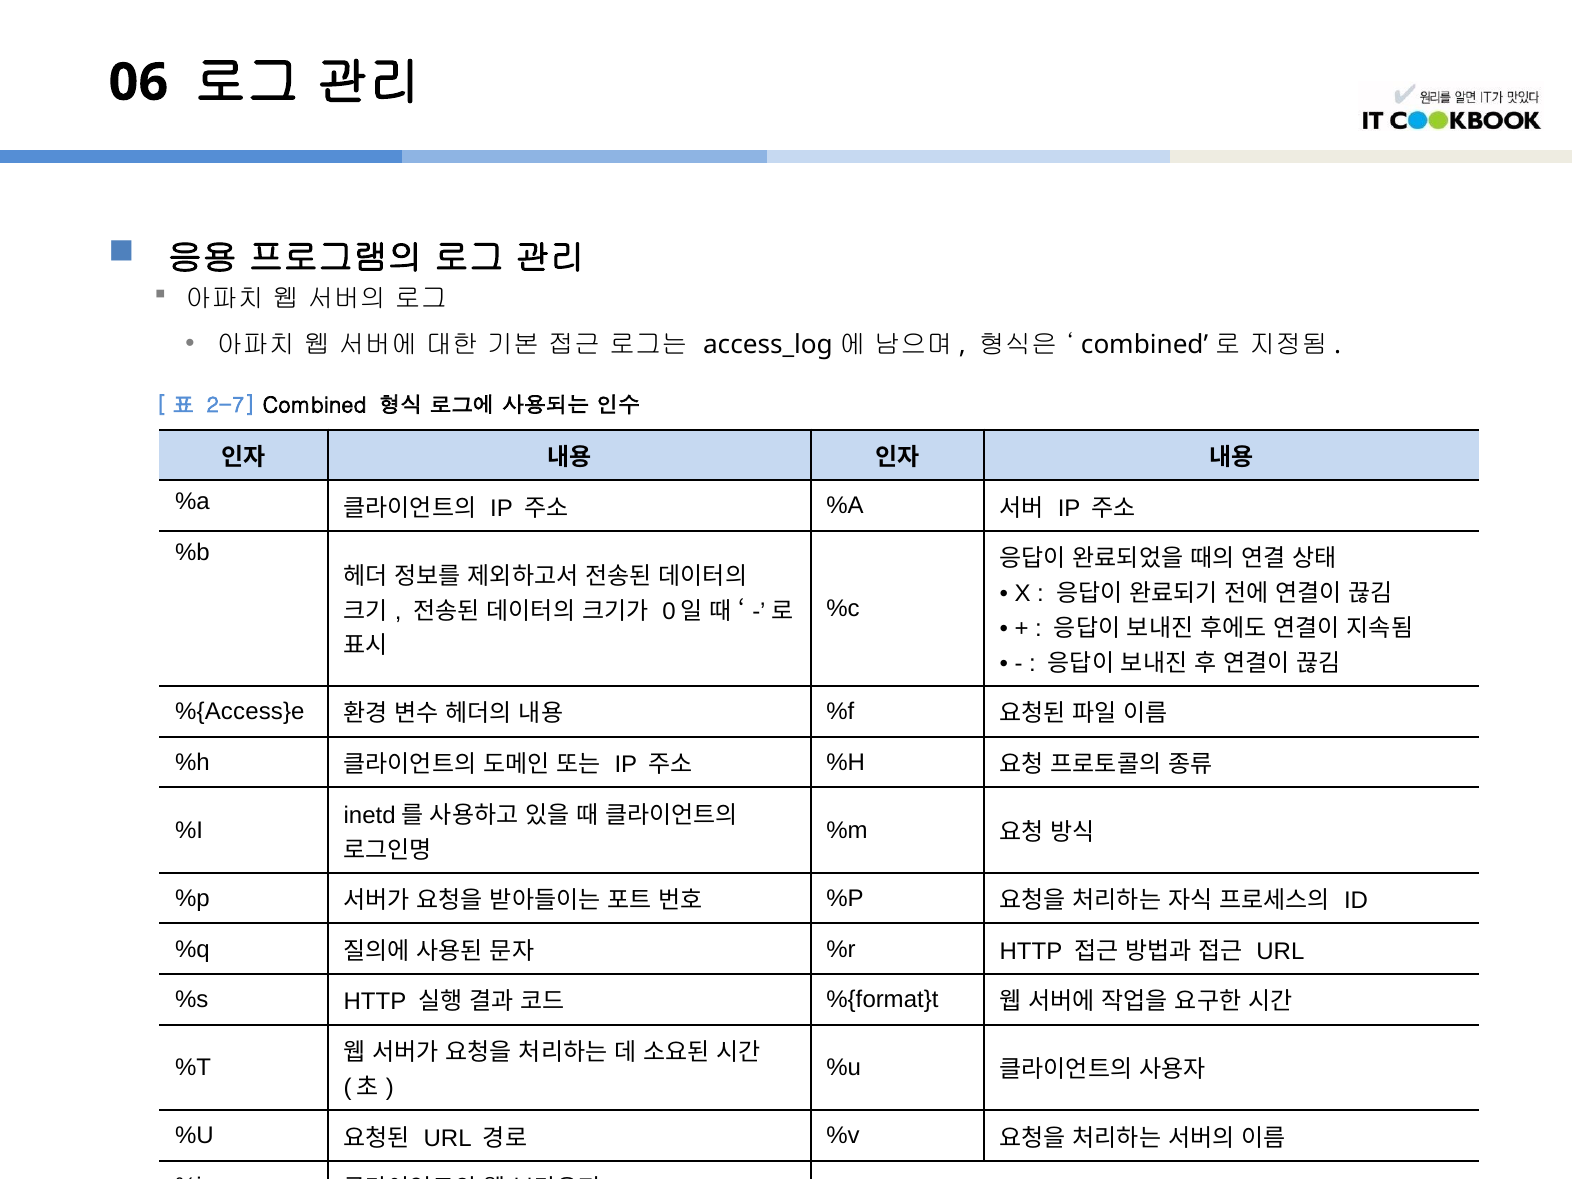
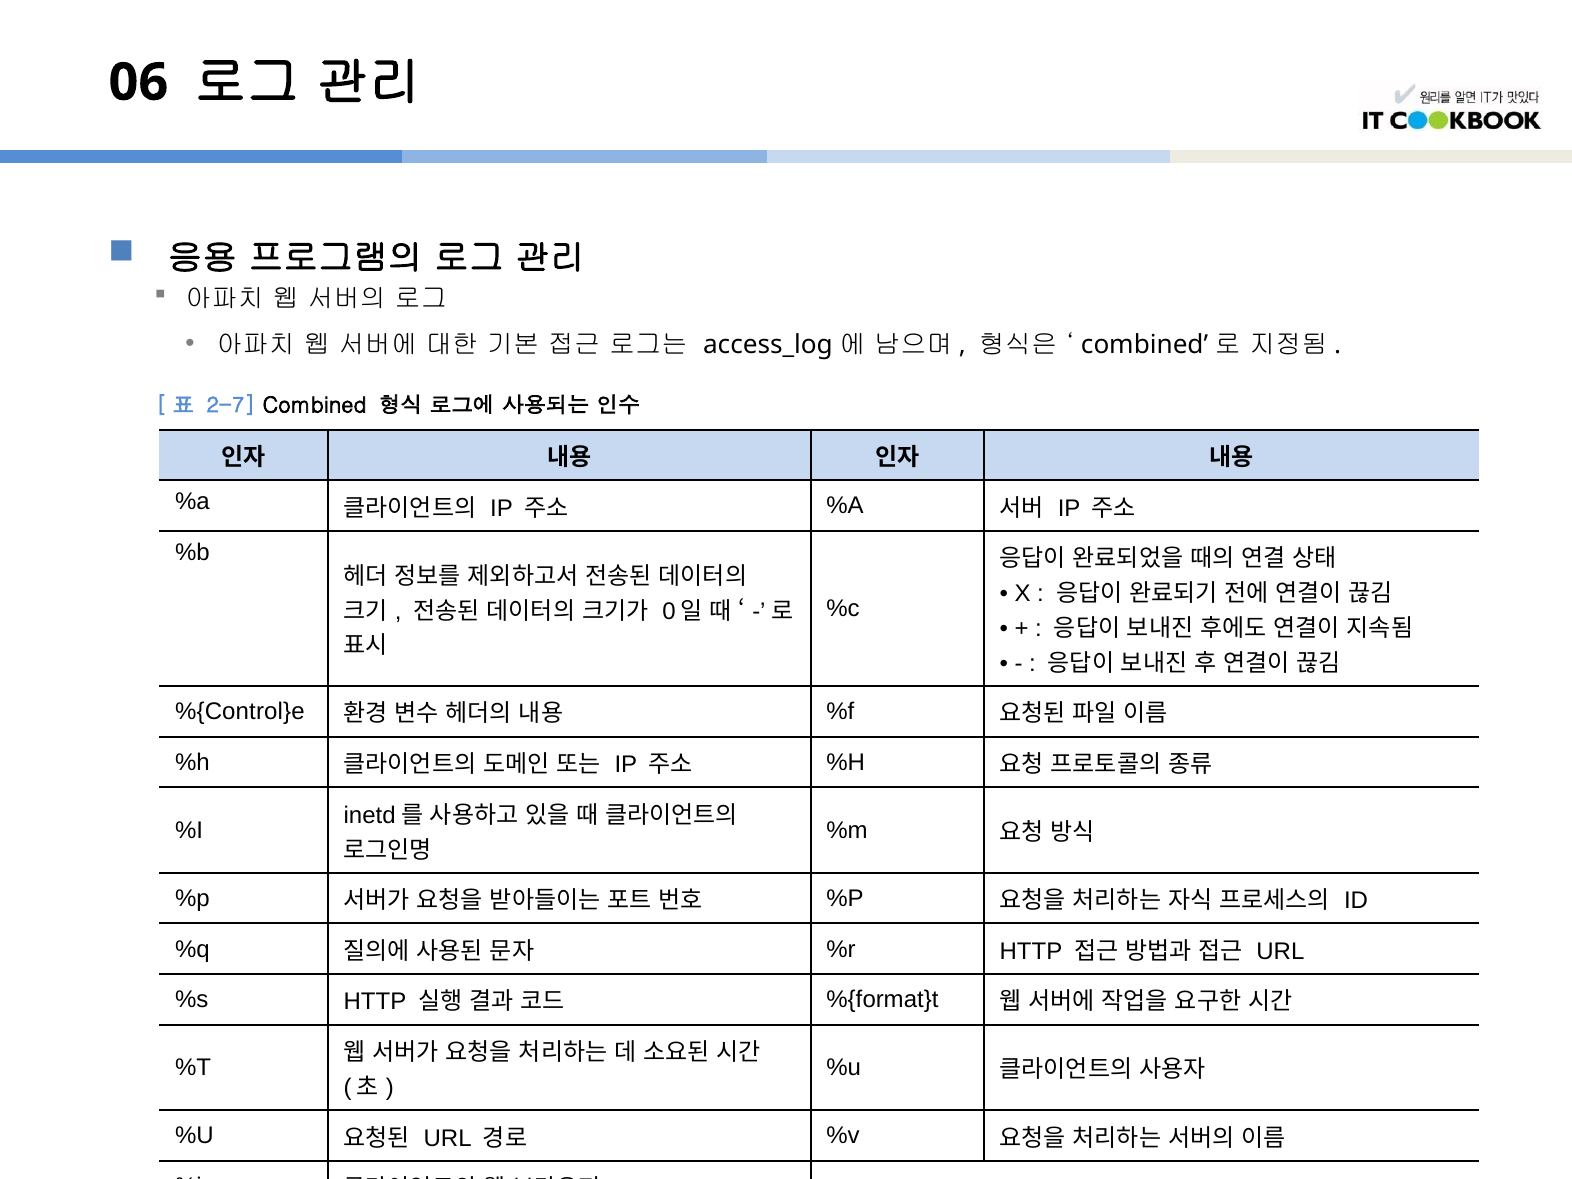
%{Access}e: %{Access}e -> %{Control}e
